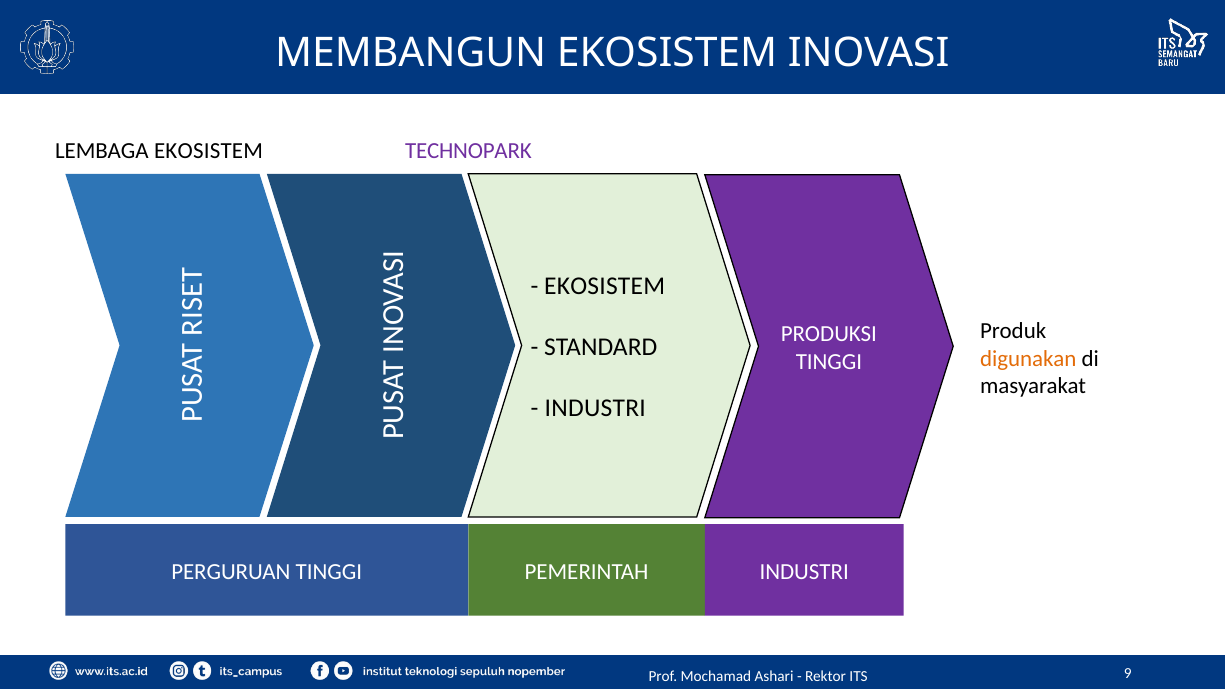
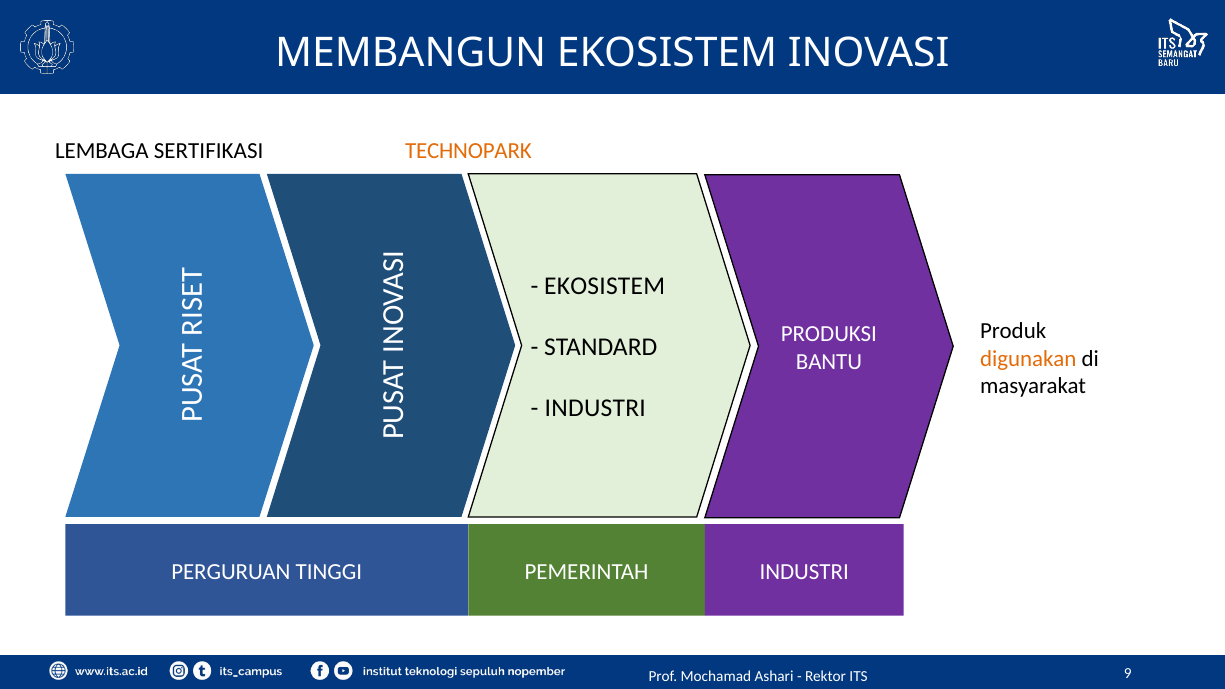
LEMBAGA EKOSISTEM: EKOSISTEM -> SERTIFIKASI
TECHNOPARK colour: purple -> orange
TINGGI at (829, 362): TINGGI -> BANTU
